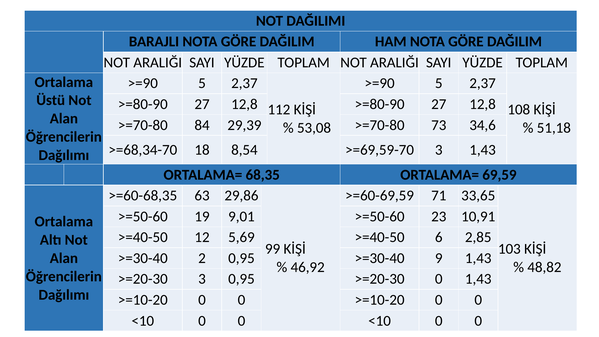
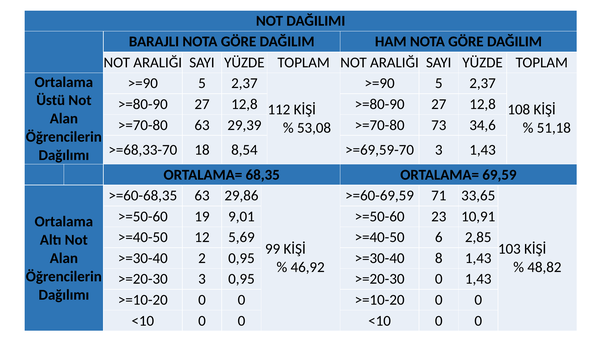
>=70-80 84: 84 -> 63
>=68,34-70: >=68,34-70 -> >=68,33-70
9: 9 -> 8
